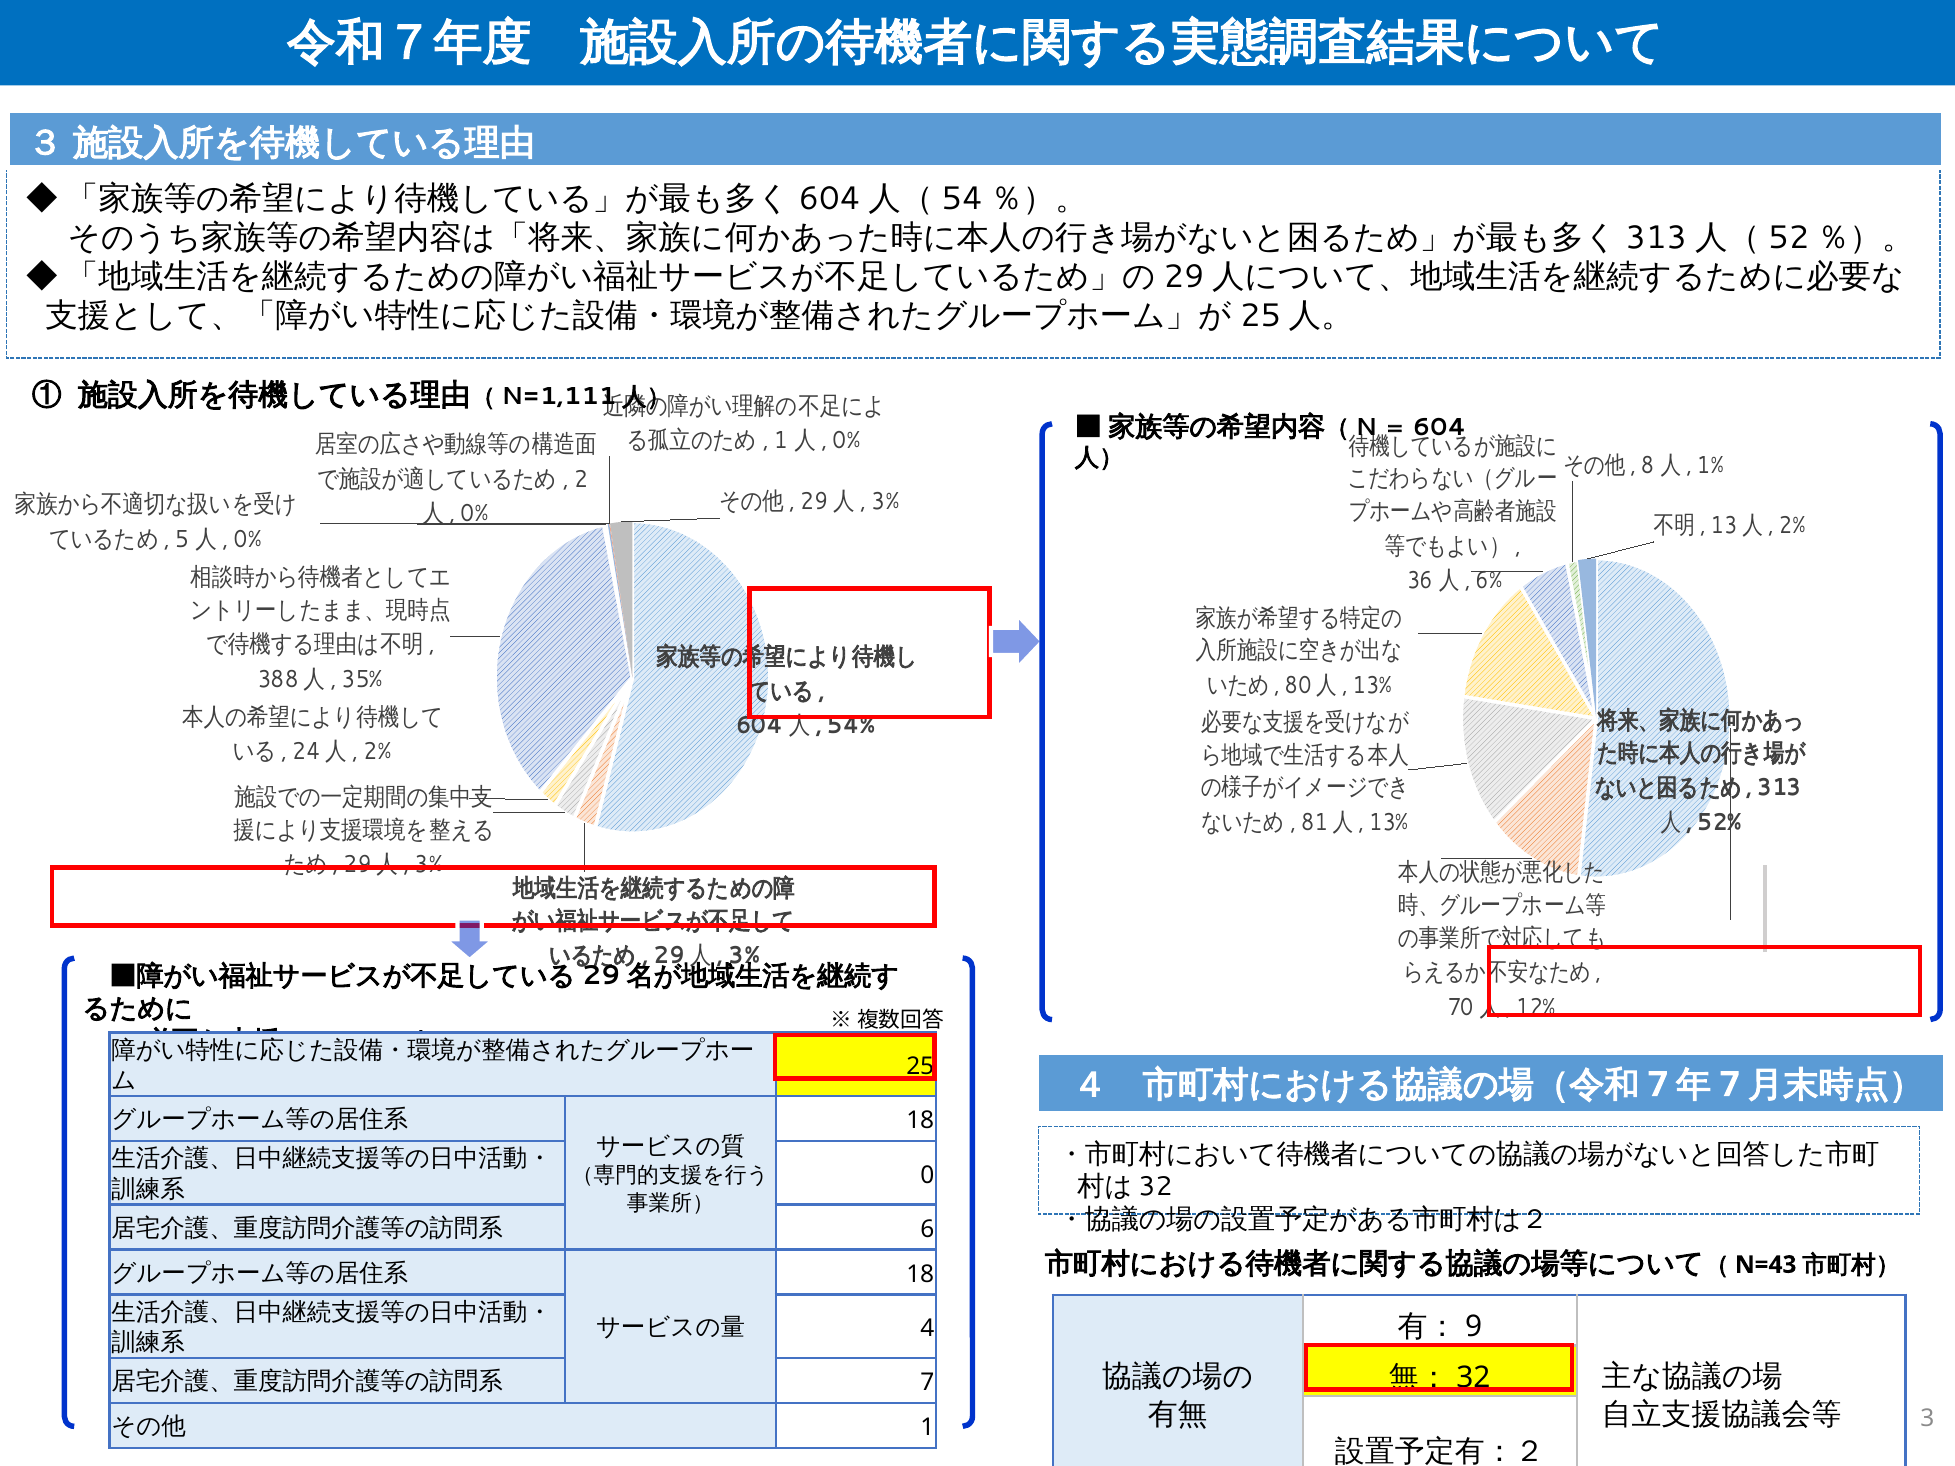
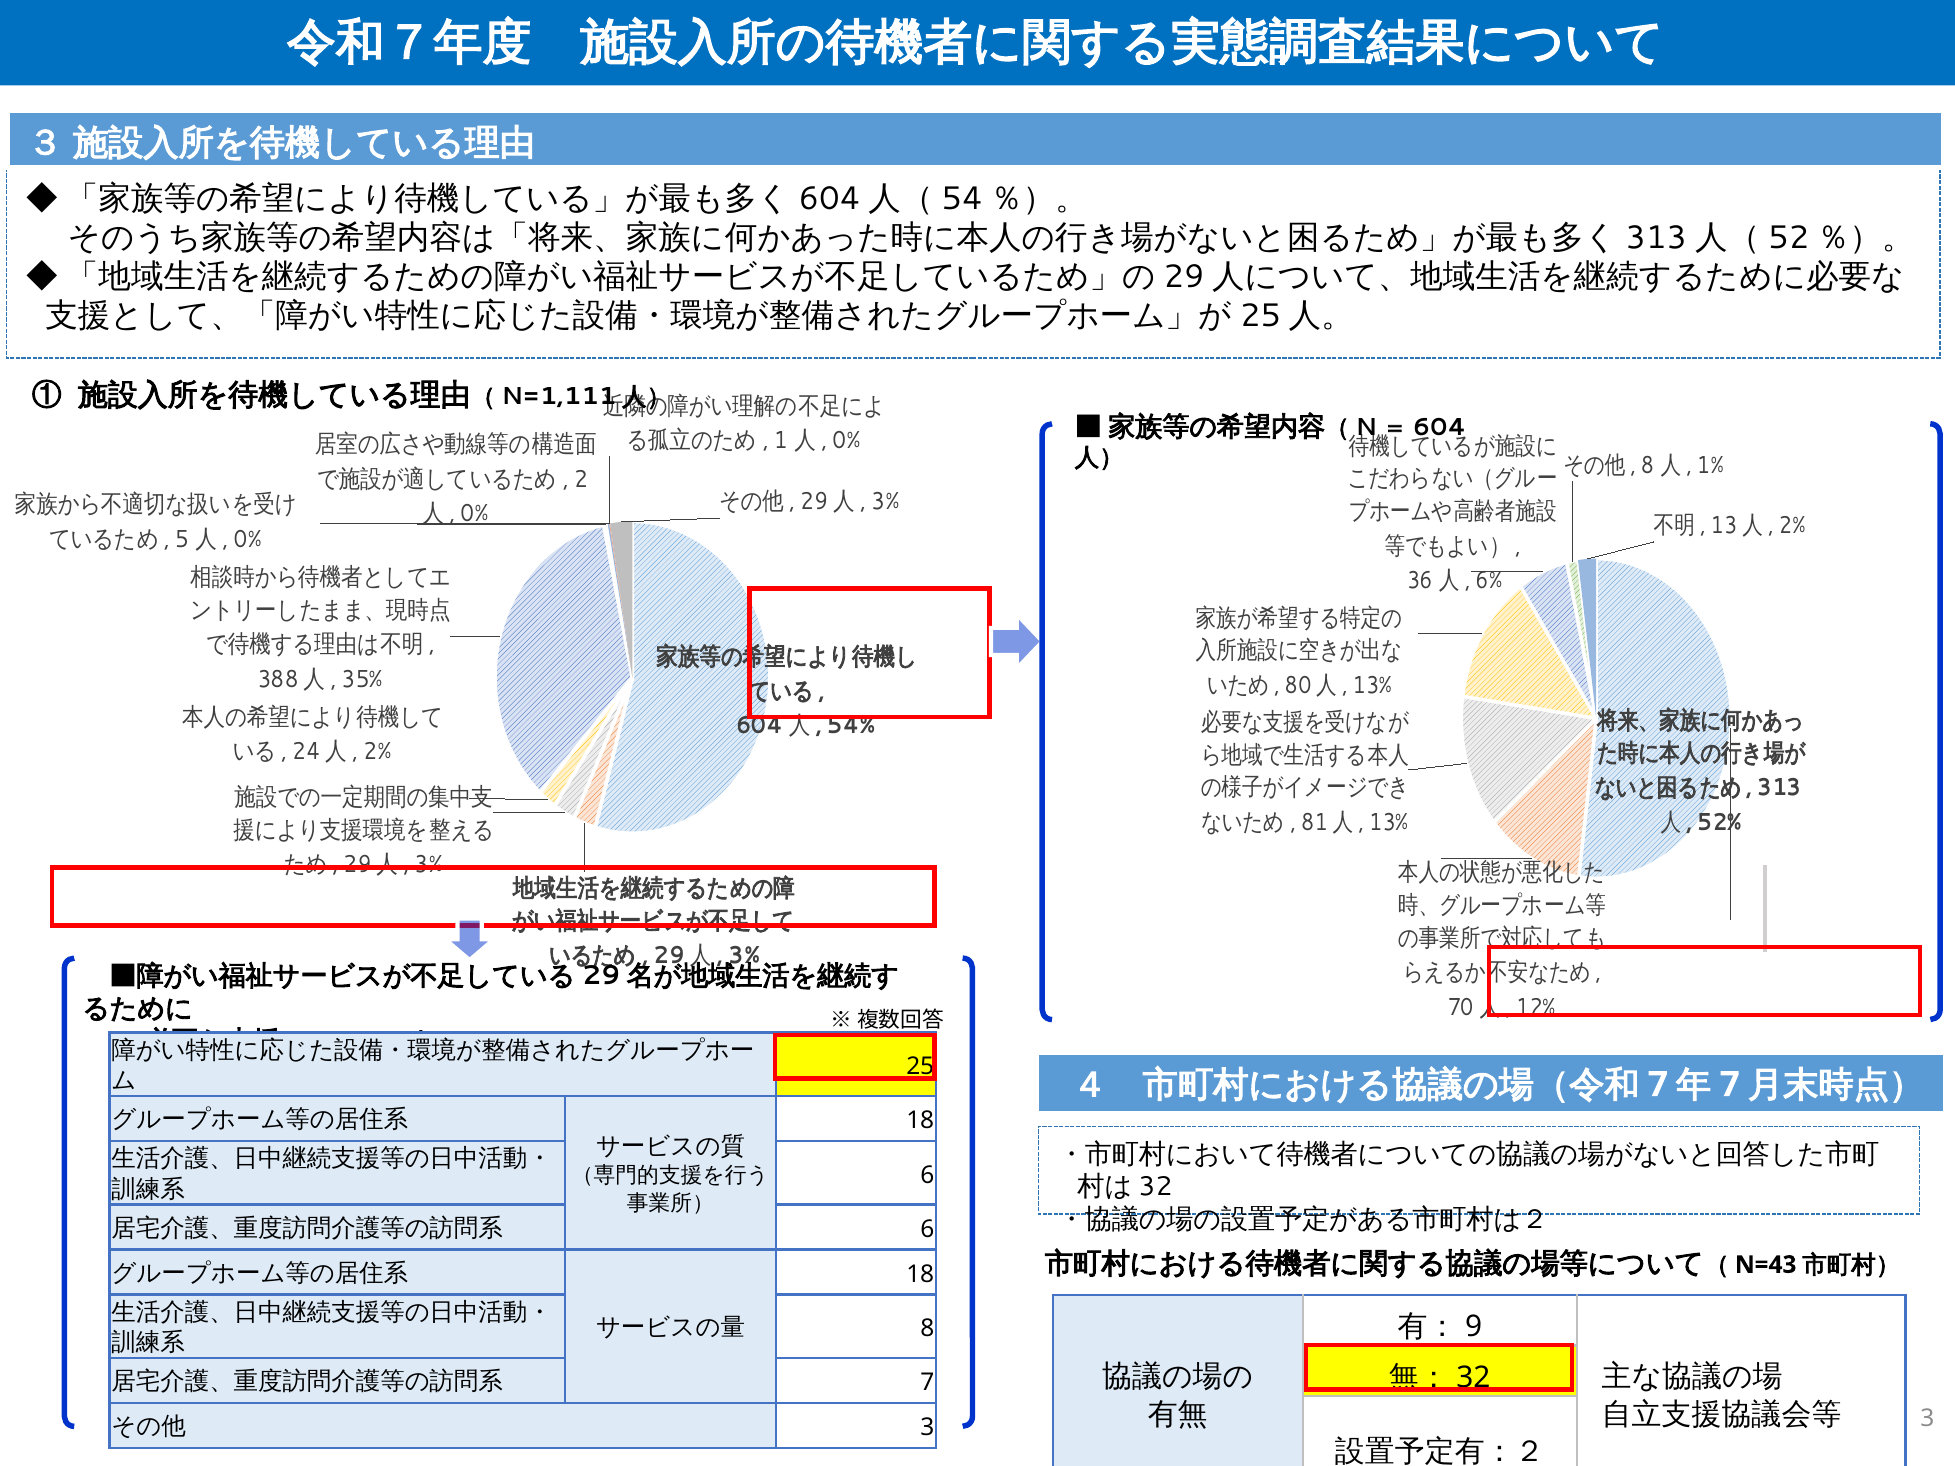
0 at (927, 1175): 0 -> 6
4 at (927, 1329): 4 -> 8
1 at (927, 1428): 1 -> 3
